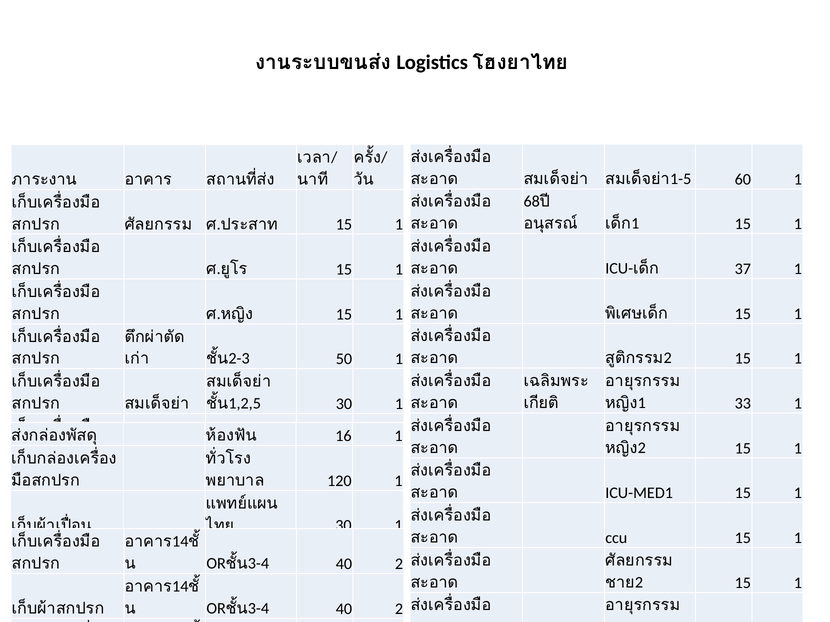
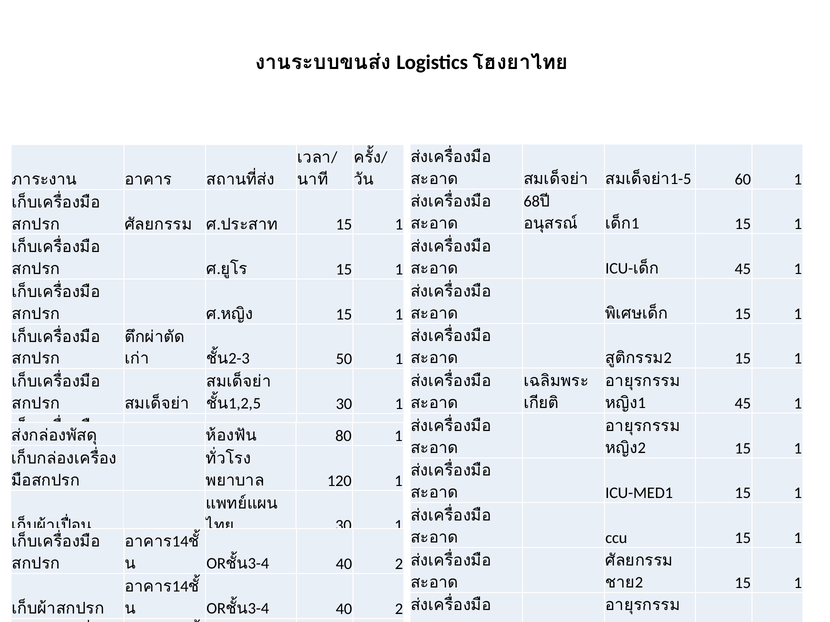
37 at (743, 269): 37 -> 45
1 33: 33 -> 45
16: 16 -> 80
